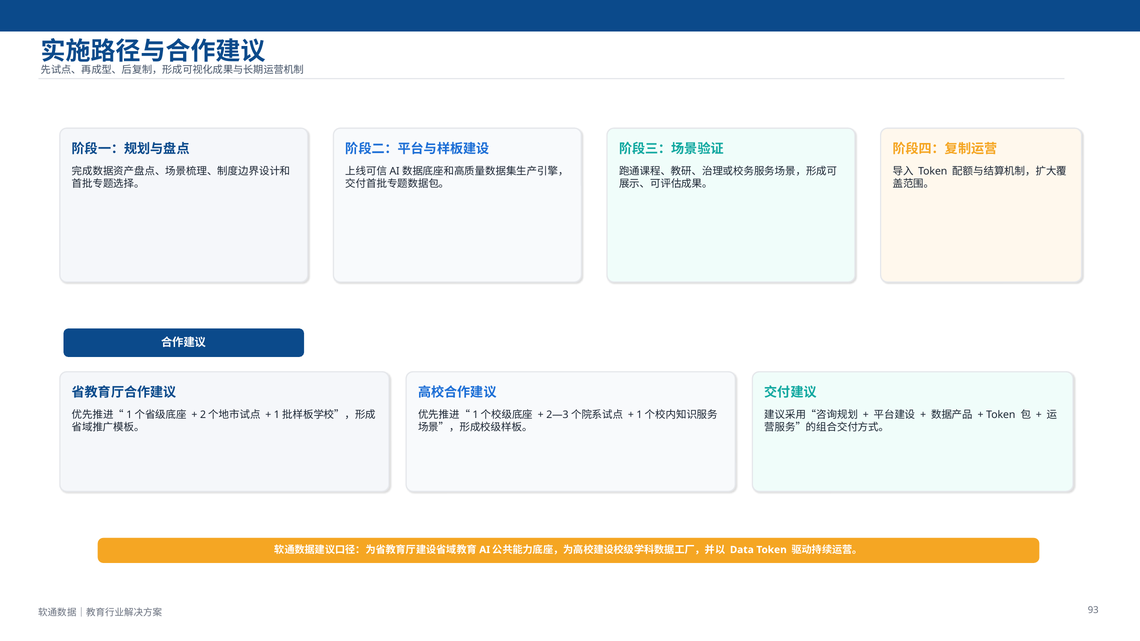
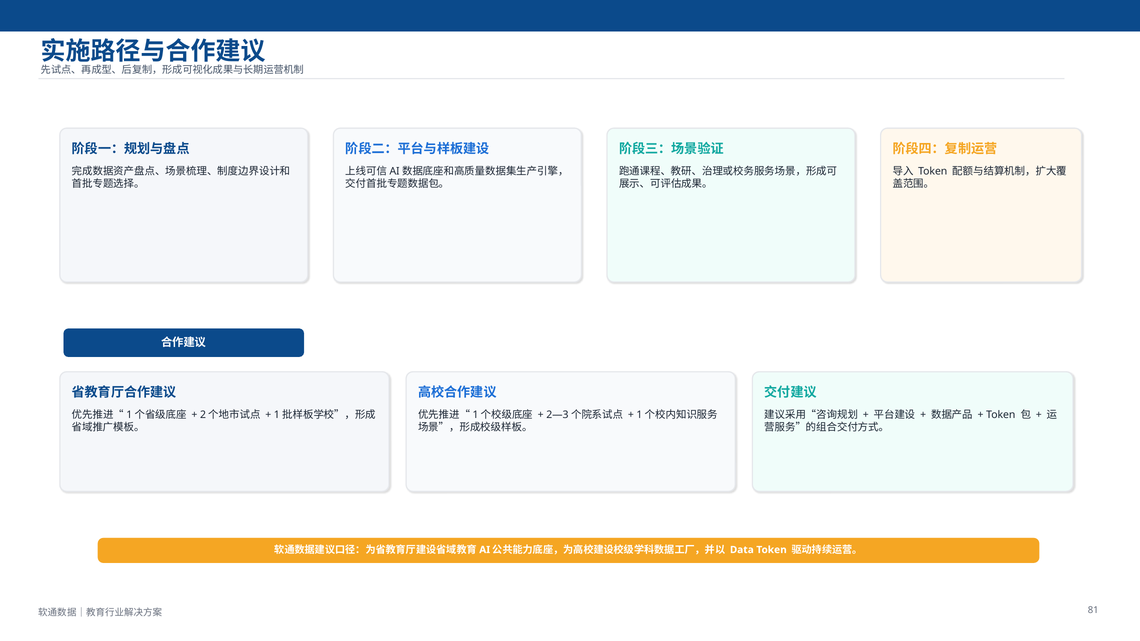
93: 93 -> 81
